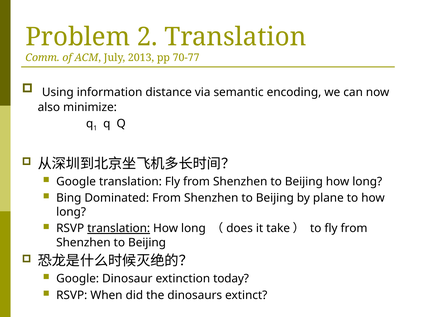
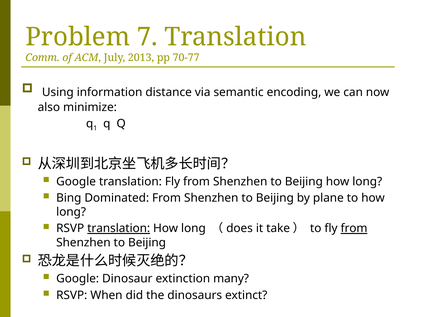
2: 2 -> 7
from at (354, 229) underline: none -> present
today: today -> many
